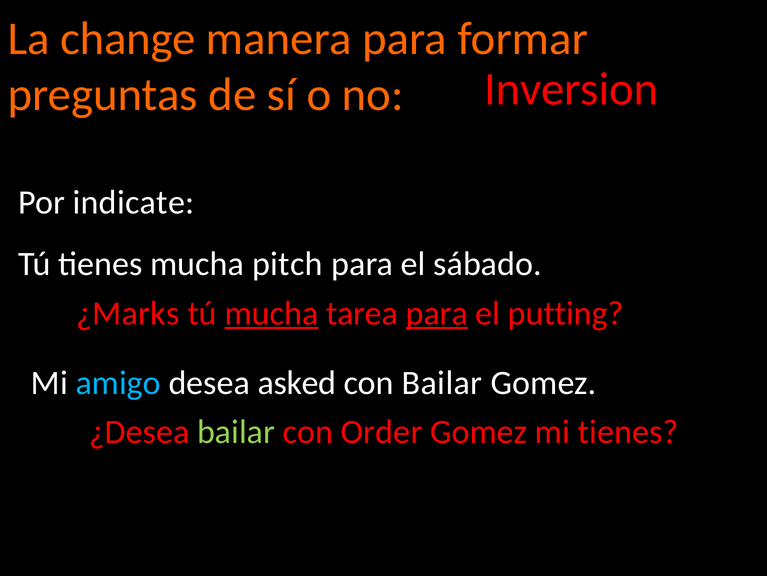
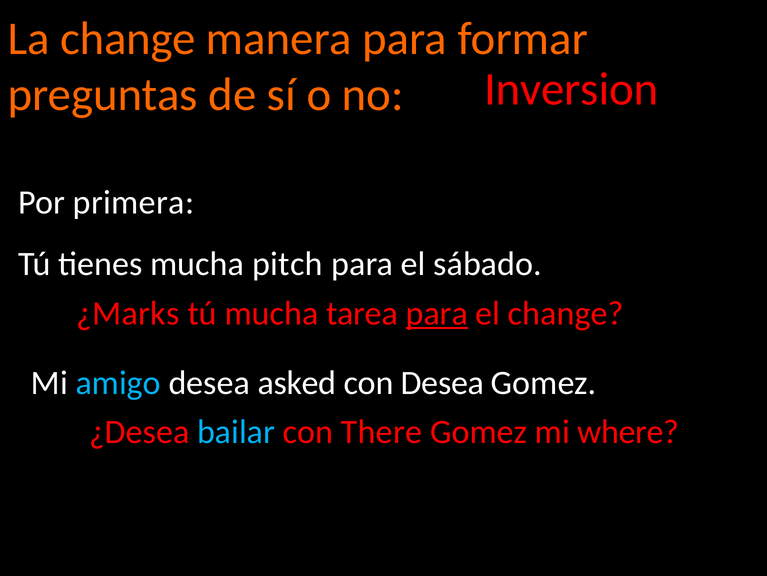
indicate: indicate -> primera
mucha at (272, 313) underline: present -> none
el putting: putting -> change
con Bailar: Bailar -> Desea
bailar at (236, 432) colour: light green -> light blue
Order: Order -> There
mi tienes: tienes -> where
